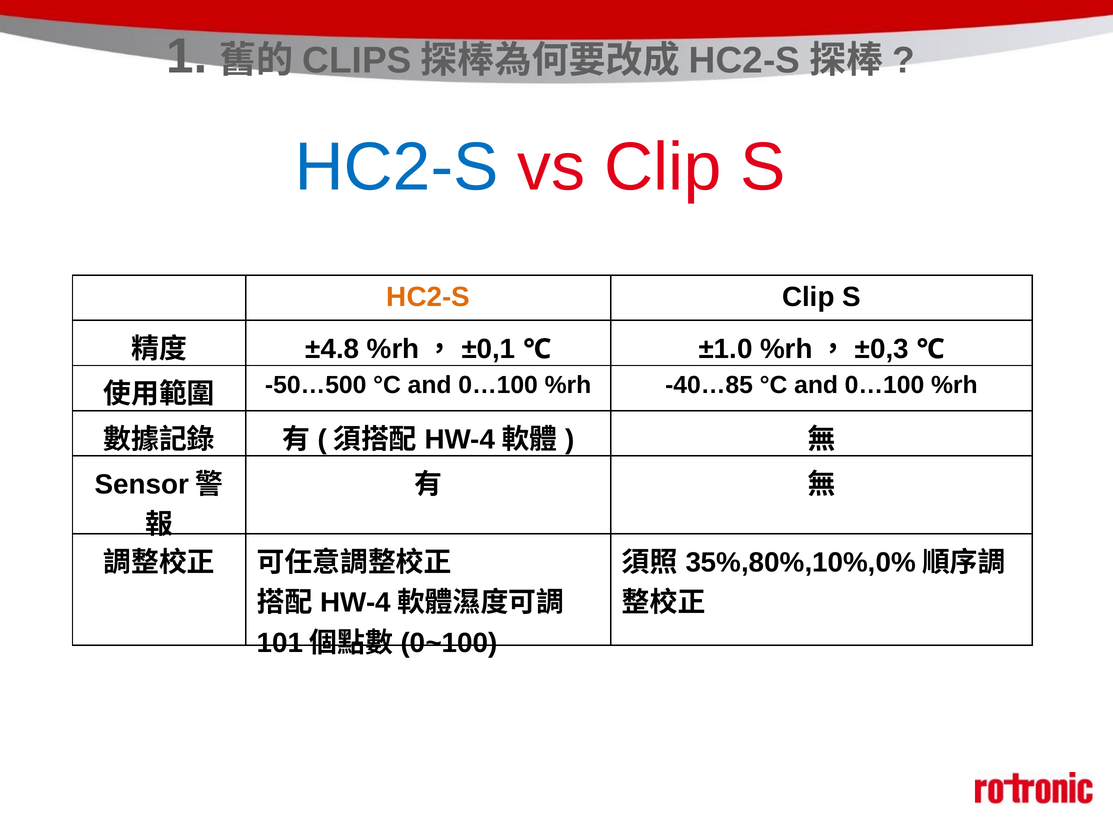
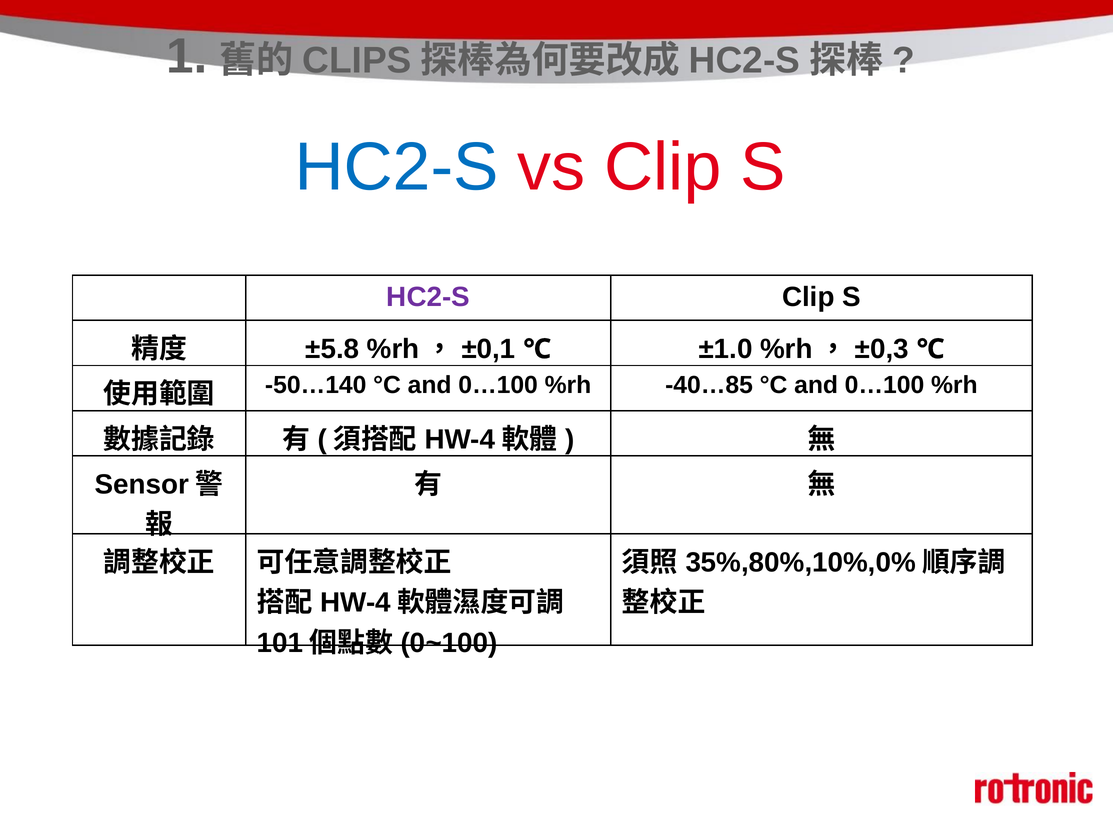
HC2-S at (428, 297) colour: orange -> purple
±4.8: ±4.8 -> ±5.8
-50…500: -50…500 -> -50…140
